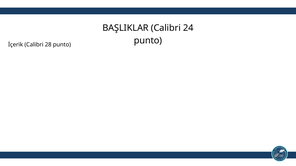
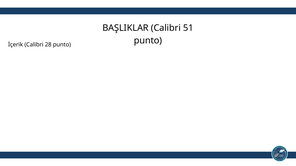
24: 24 -> 51
